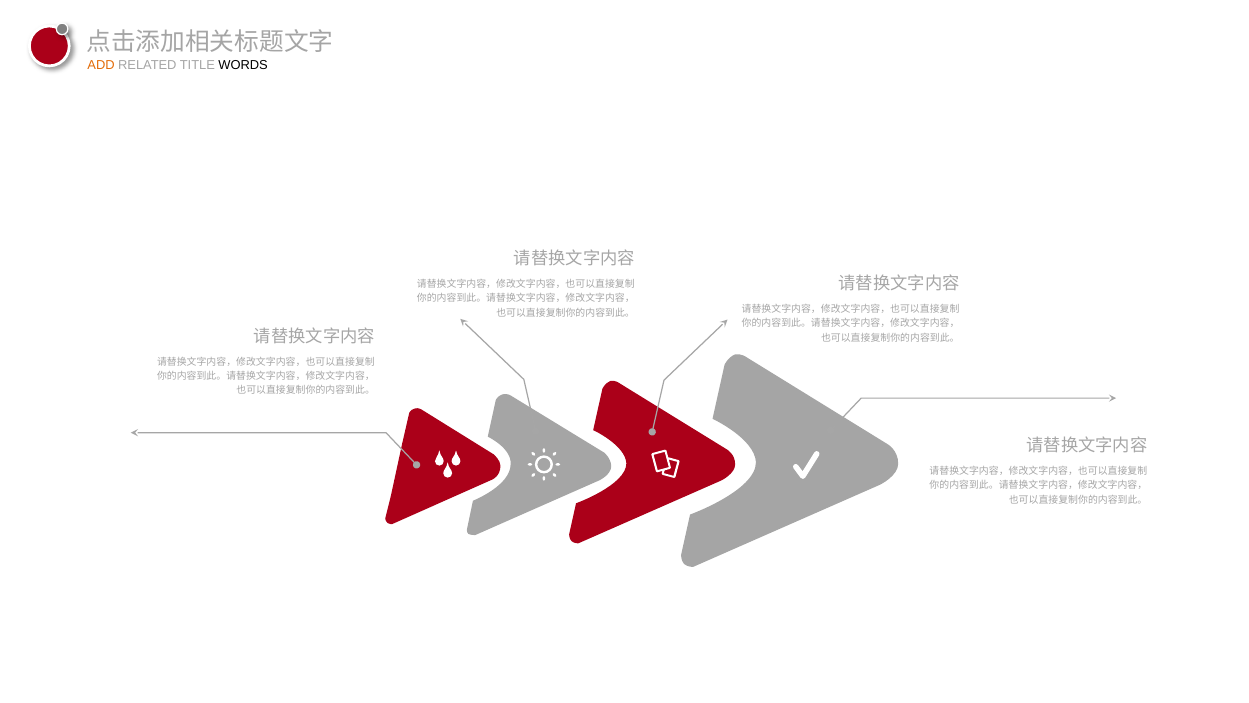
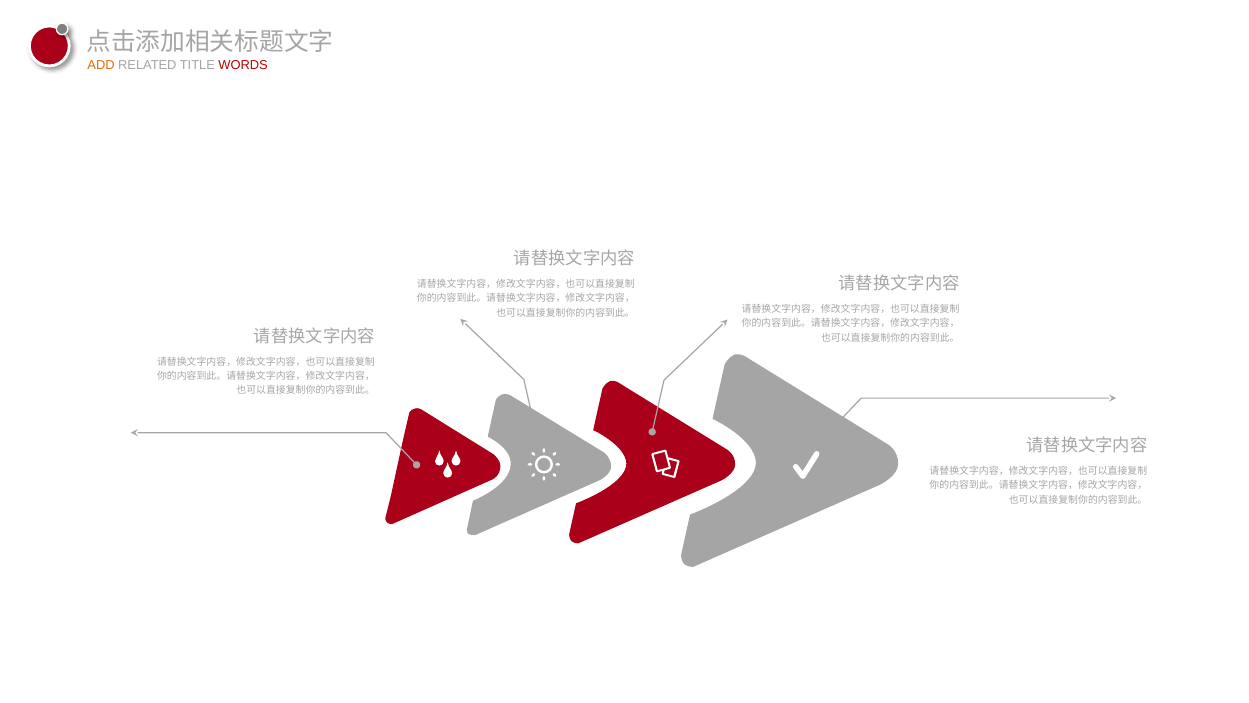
WORDS colour: black -> red
